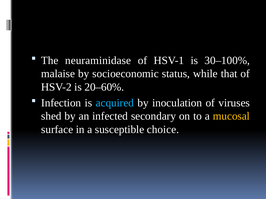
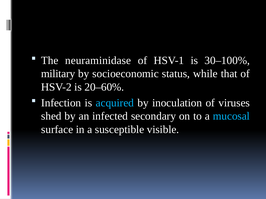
malaise: malaise -> military
mucosal colour: yellow -> light blue
choice: choice -> visible
